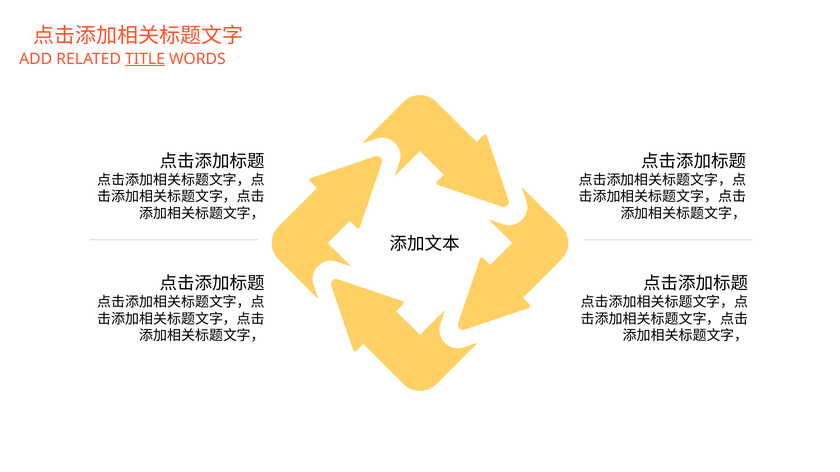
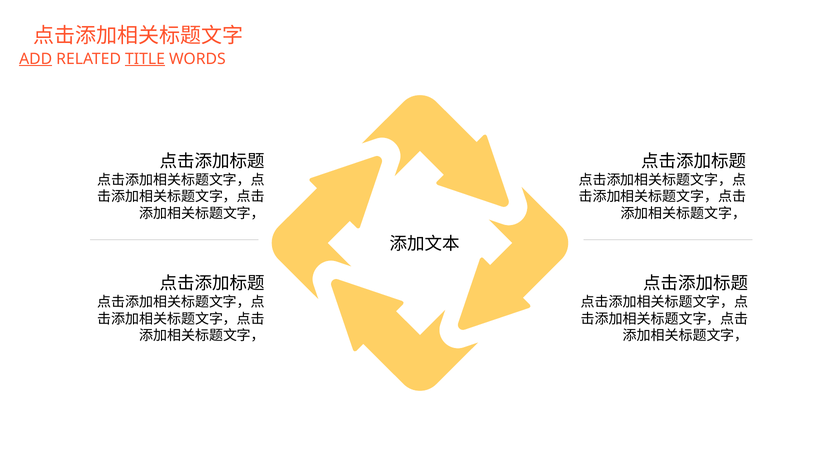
ADD underline: none -> present
